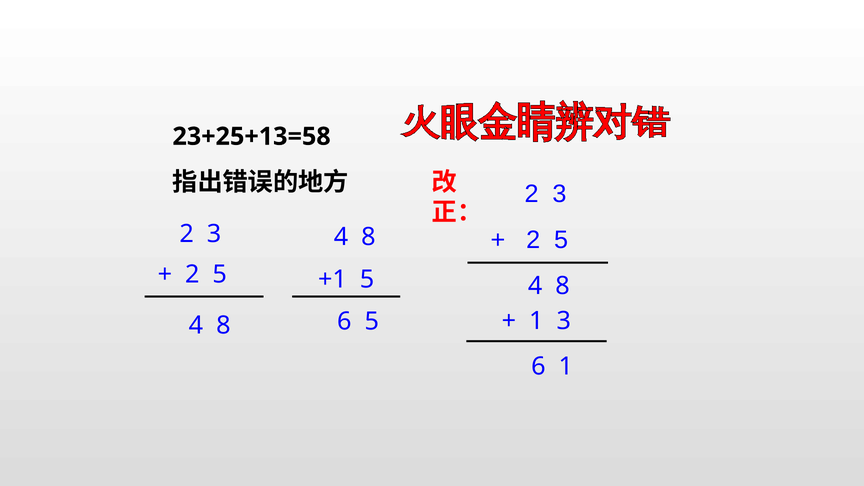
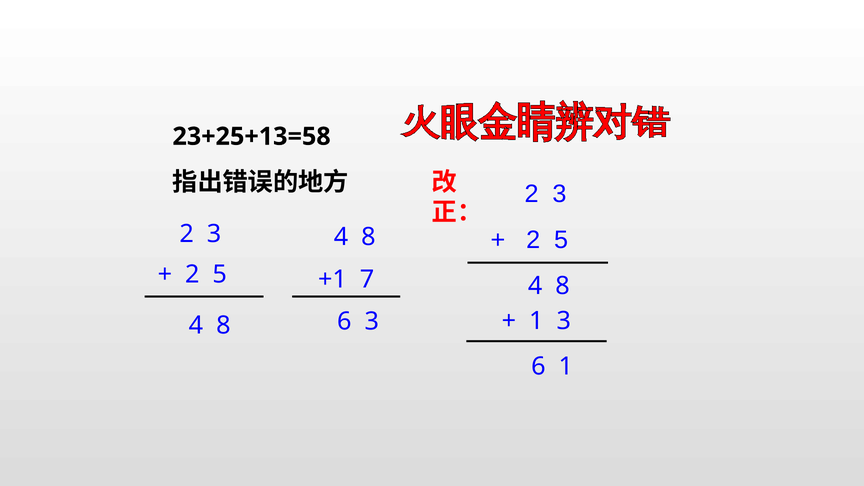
+1 5: 5 -> 7
6 5: 5 -> 3
